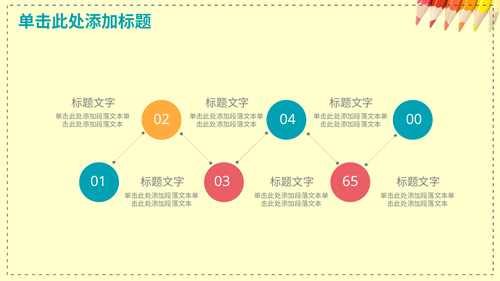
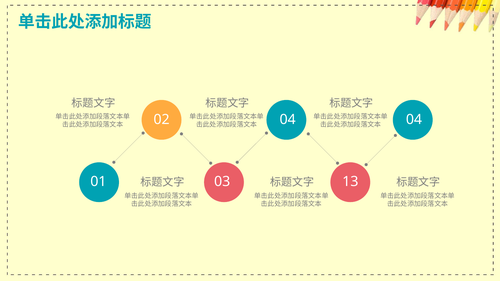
04 00: 00 -> 04
65: 65 -> 13
